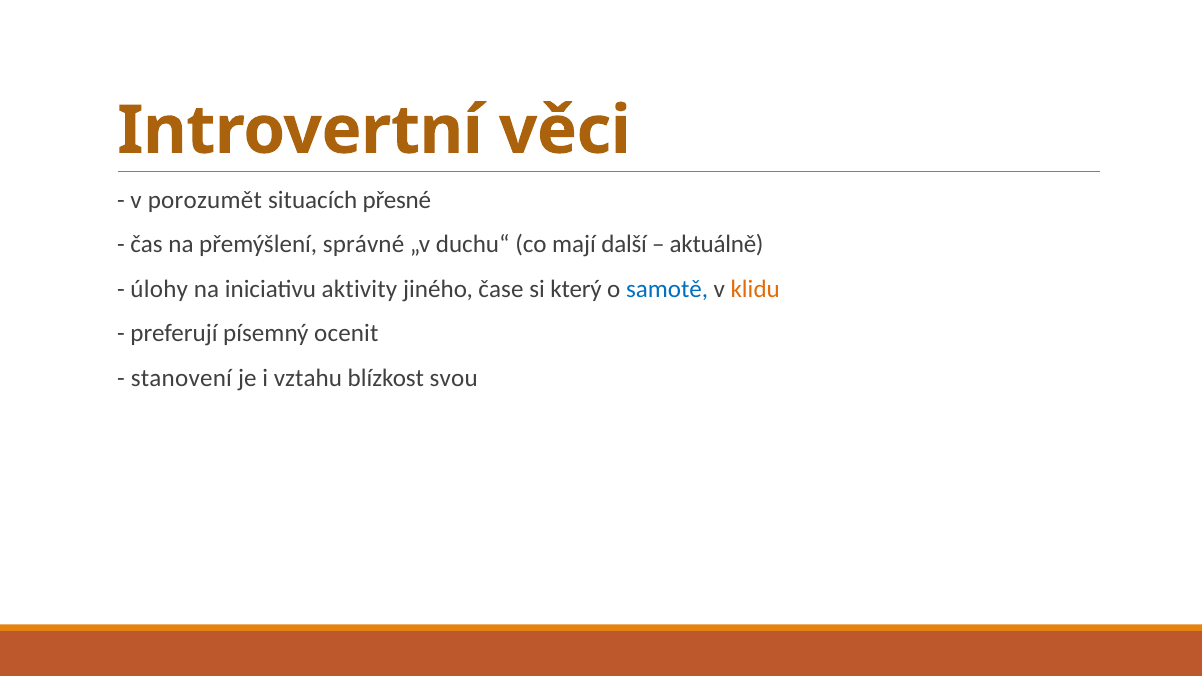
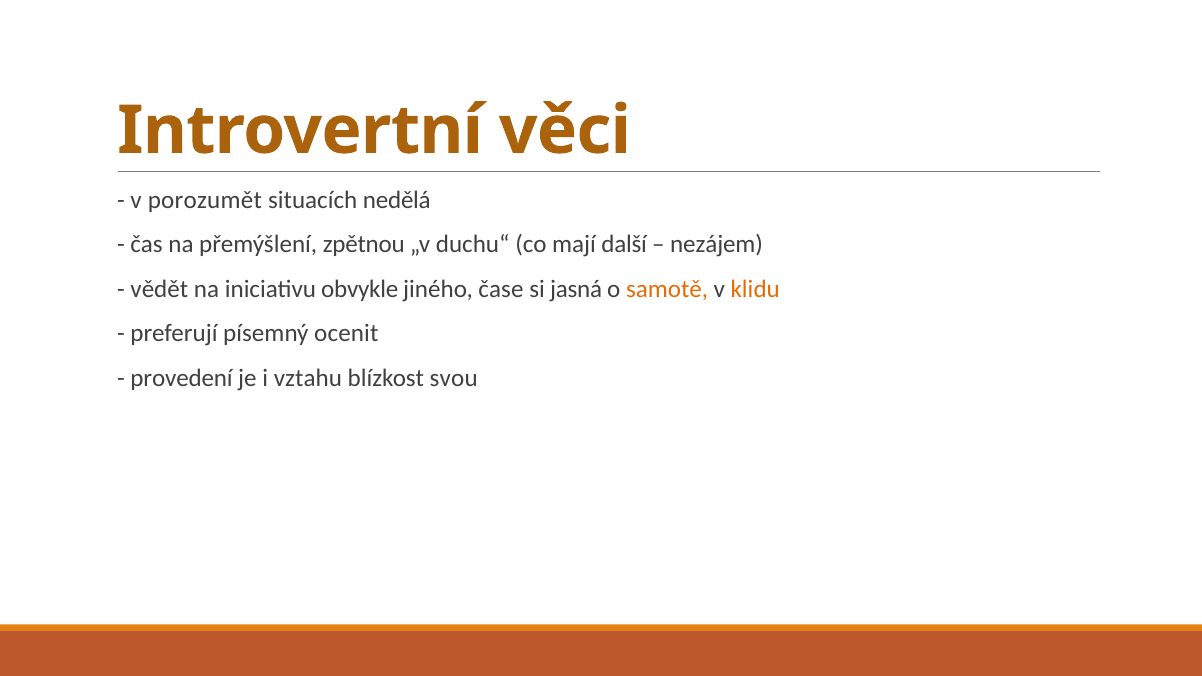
přesné: přesné -> nedělá
správné: správné -> zpětnou
aktuálně: aktuálně -> nezájem
úlohy: úlohy -> vědět
aktivity: aktivity -> obvykle
který: který -> jasná
samotě colour: blue -> orange
stanovení: stanovení -> provedení
